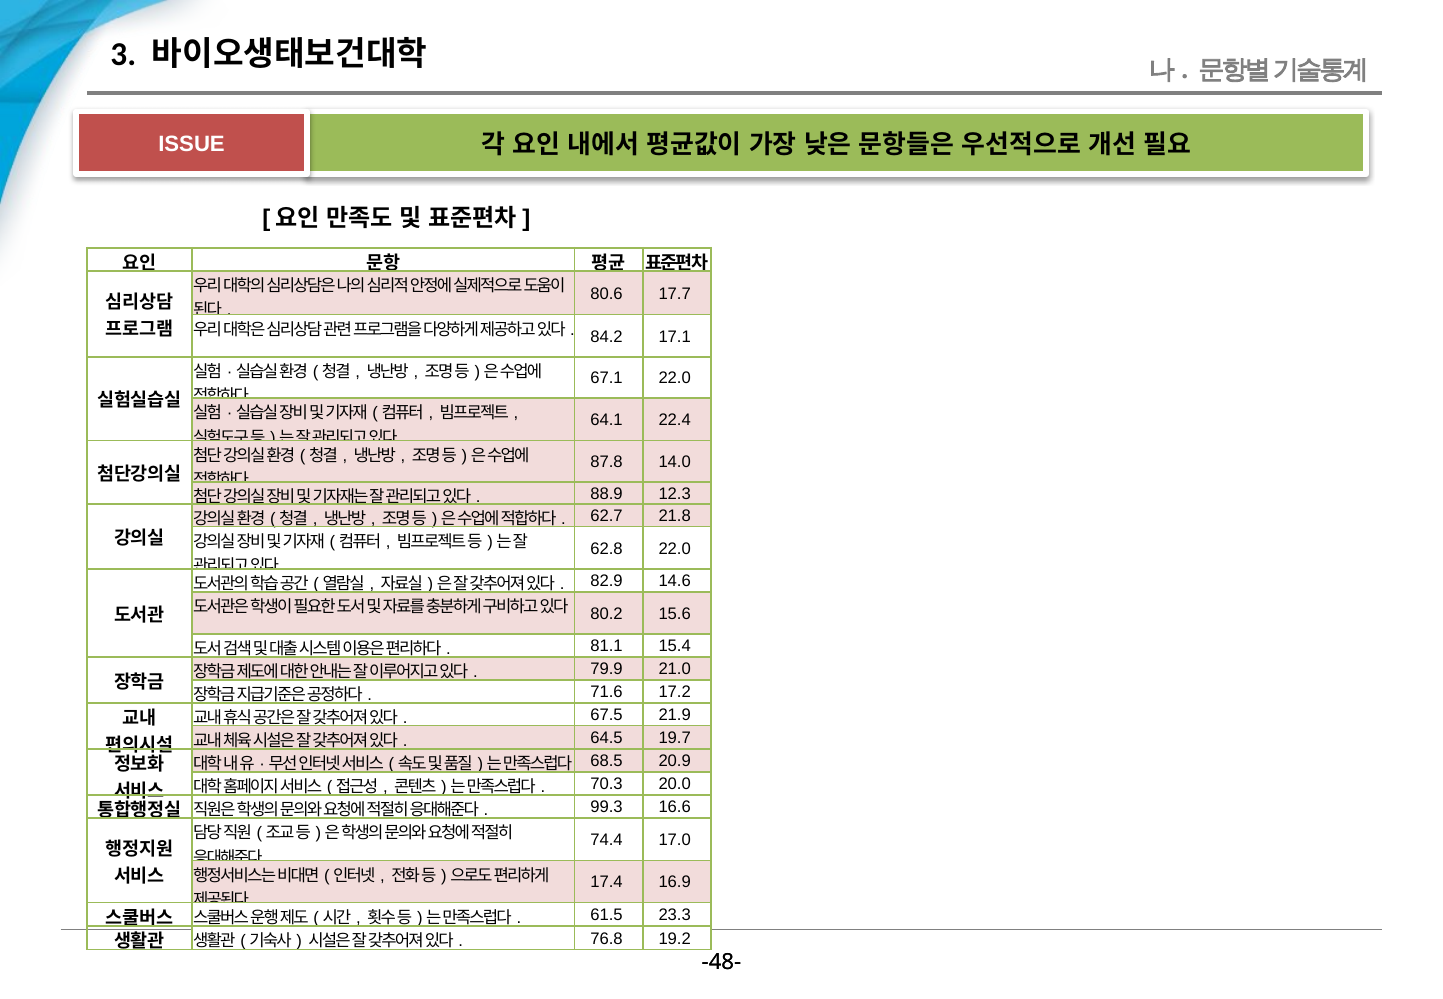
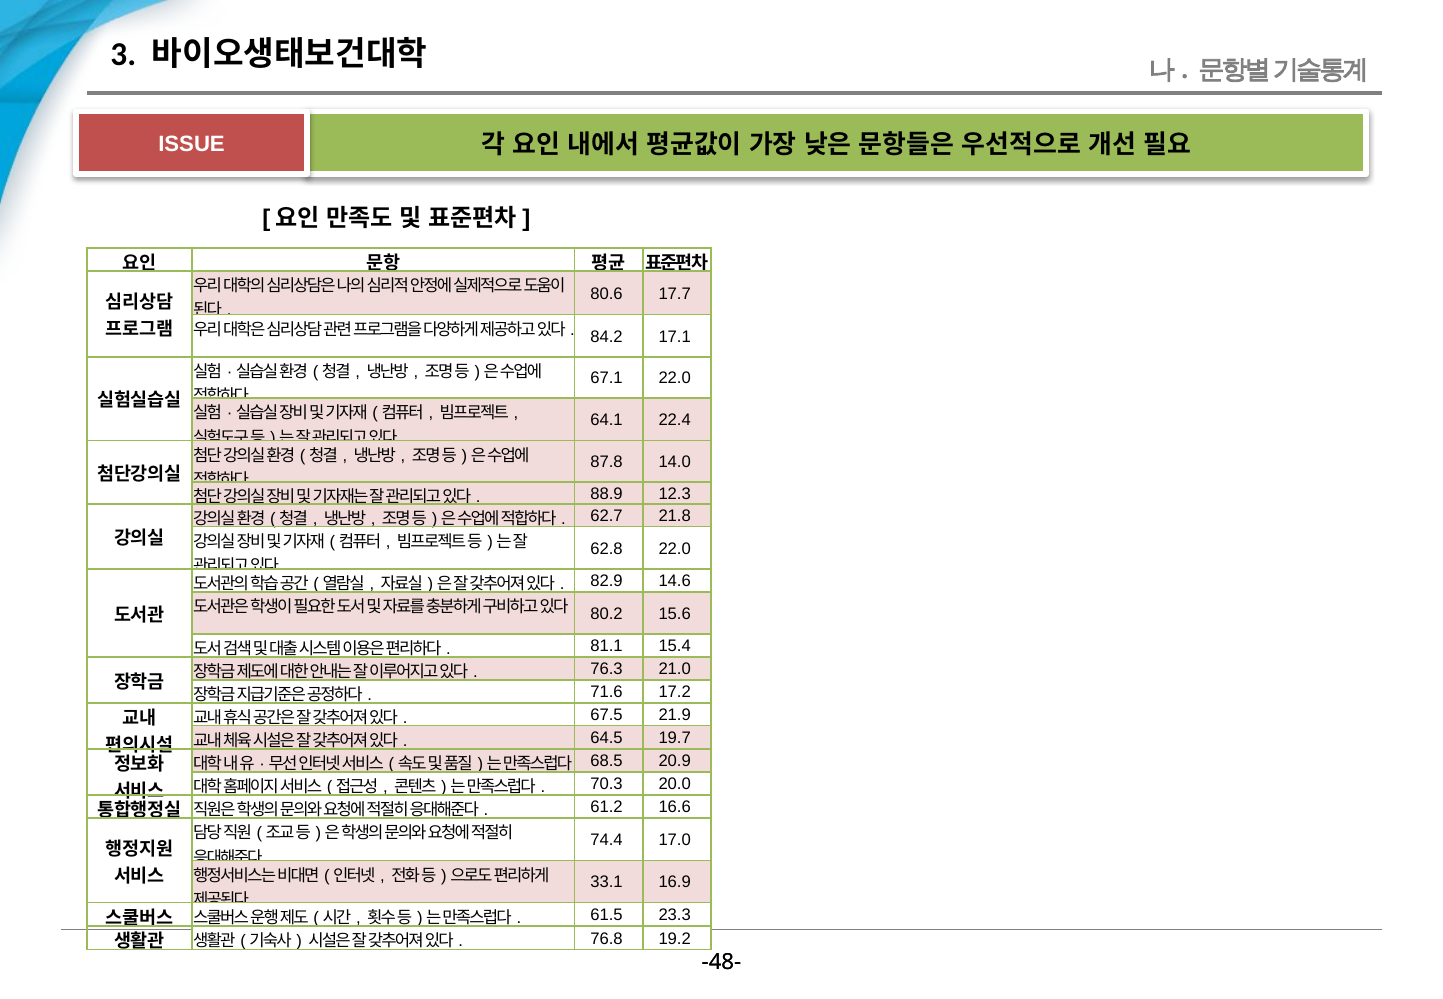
79.9: 79.9 -> 76.3
99.3: 99.3 -> 61.2
17.4: 17.4 -> 33.1
